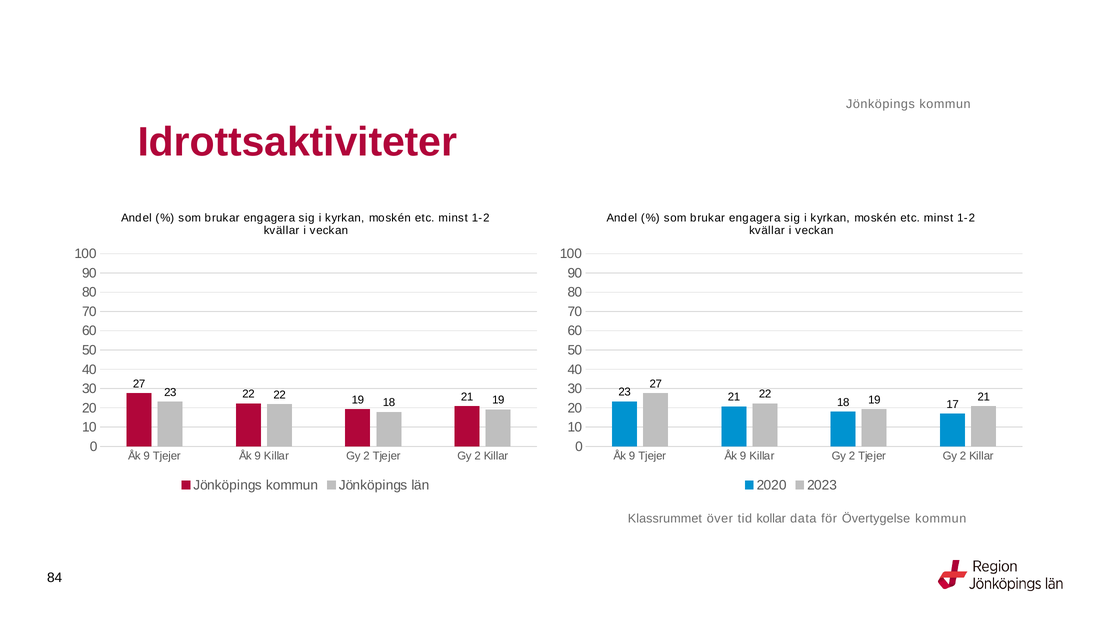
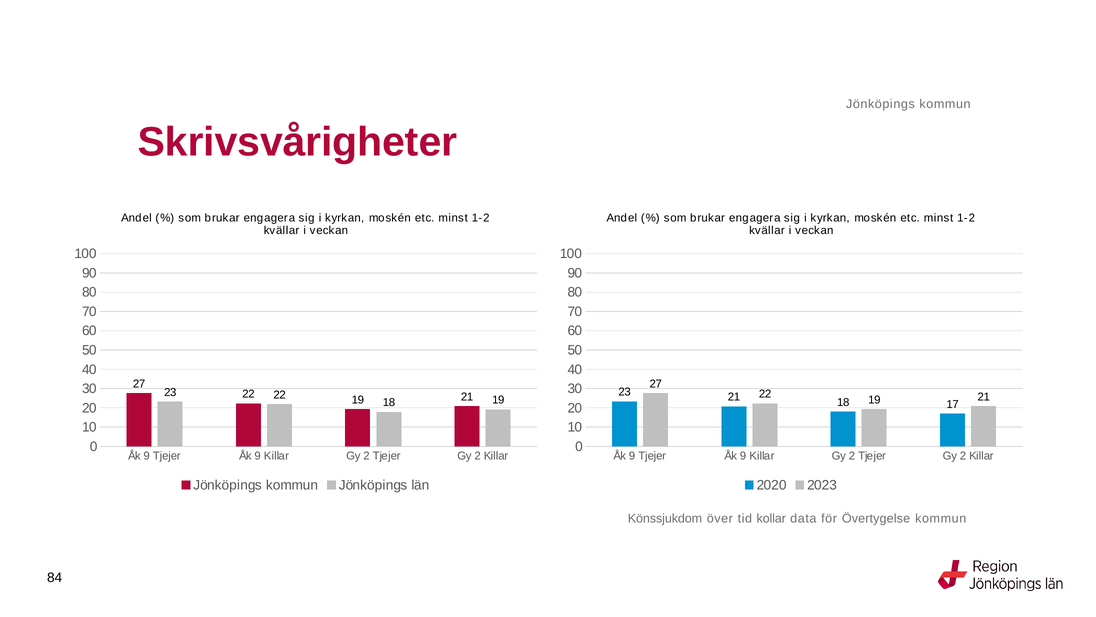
Idrottsaktiviteter: Idrottsaktiviteter -> Skrivsvårigheter
Klassrummet: Klassrummet -> Könssjukdom
